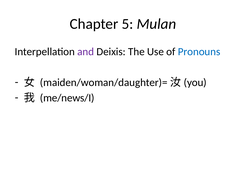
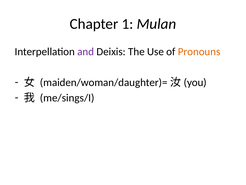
5: 5 -> 1
Pronouns colour: blue -> orange
me/news/I: me/news/I -> me/sings/I
